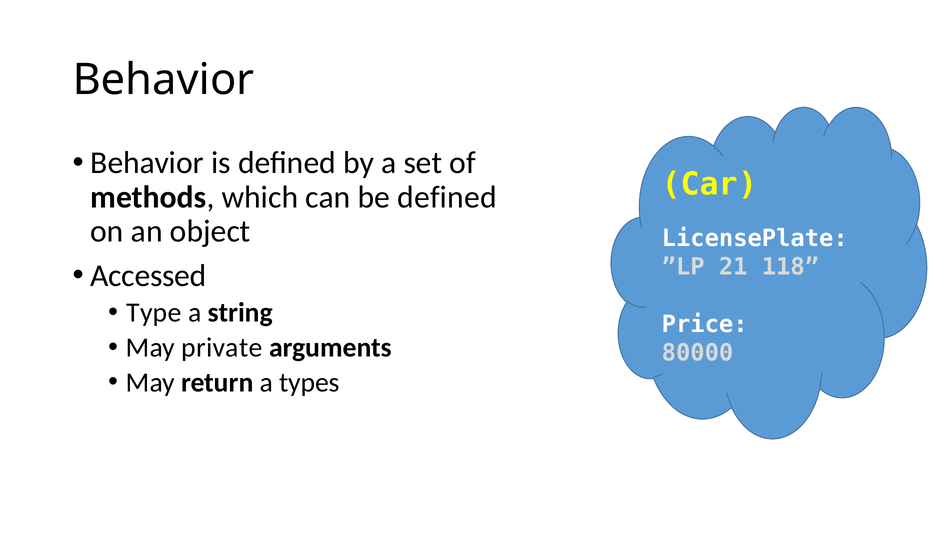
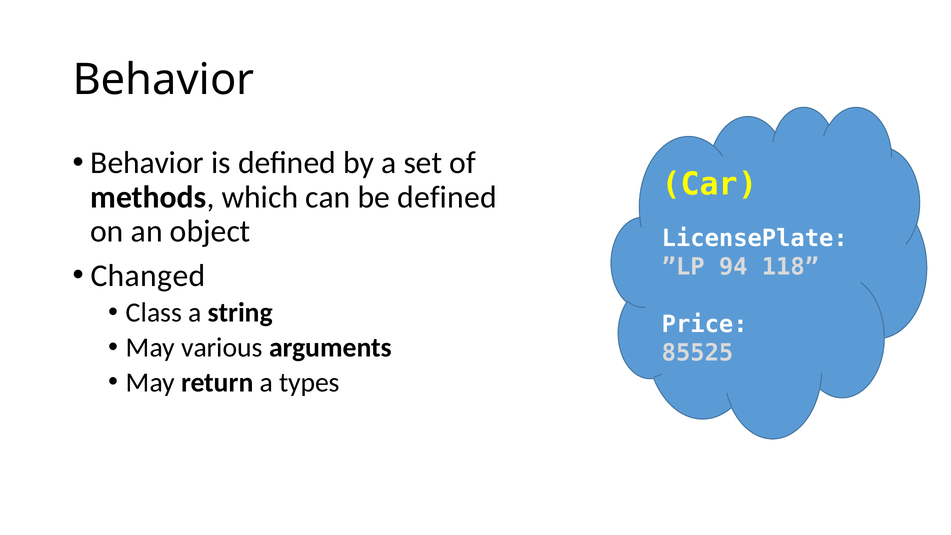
21: 21 -> 94
Accessed: Accessed -> Changed
Type: Type -> Class
private: private -> various
80000: 80000 -> 85525
